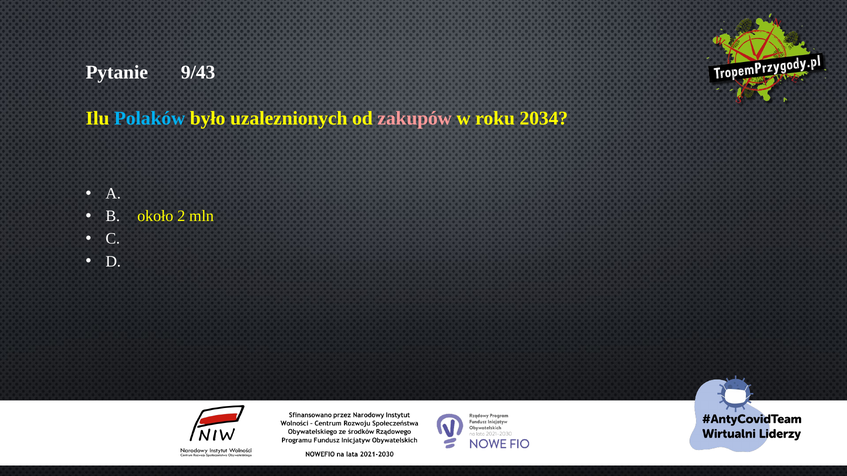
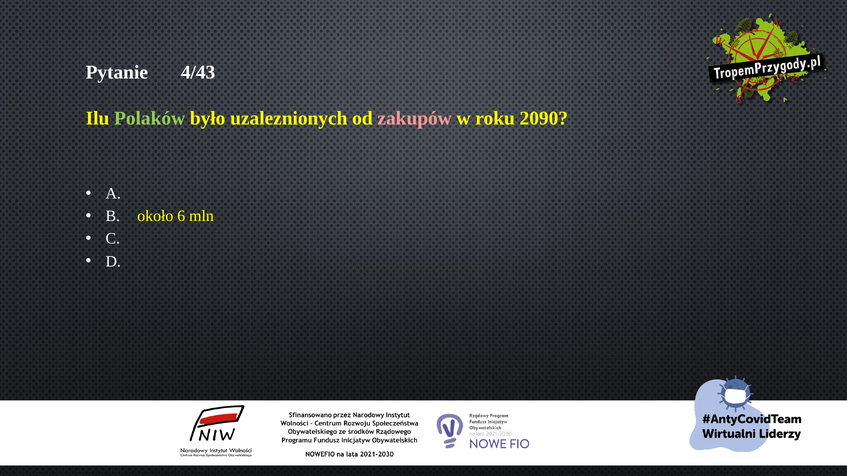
9/43: 9/43 -> 4/43
Polaków colour: light blue -> light green
2034: 2034 -> 2090
2: 2 -> 6
